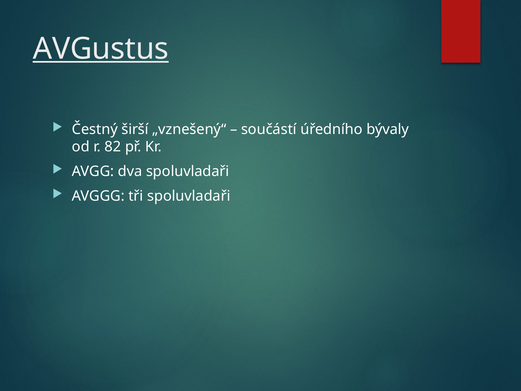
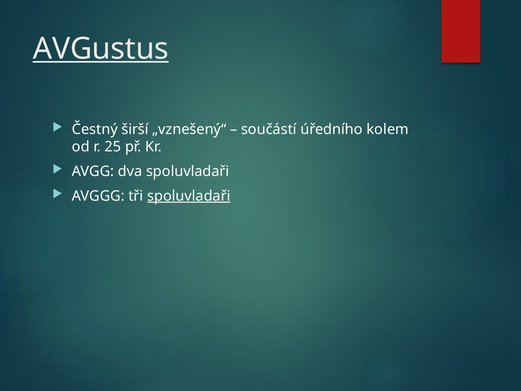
bývaly: bývaly -> kolem
82: 82 -> 25
spoluvladaři at (189, 196) underline: none -> present
